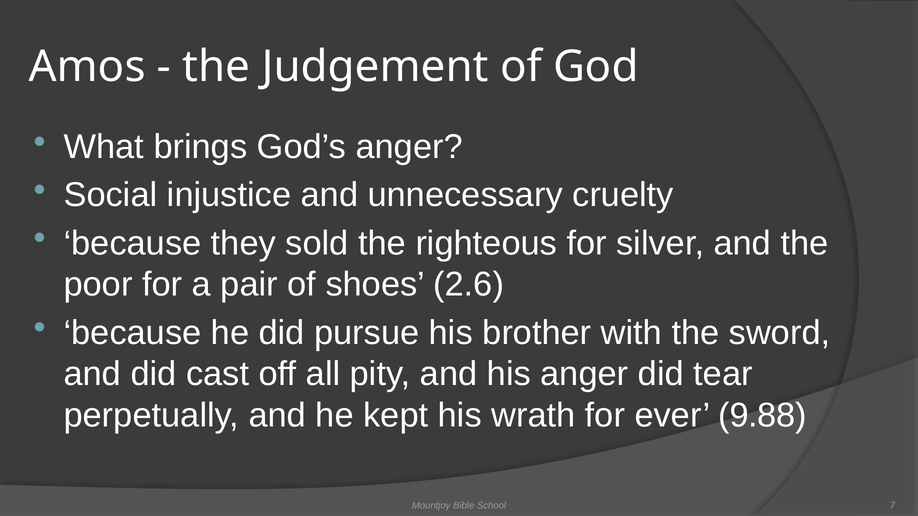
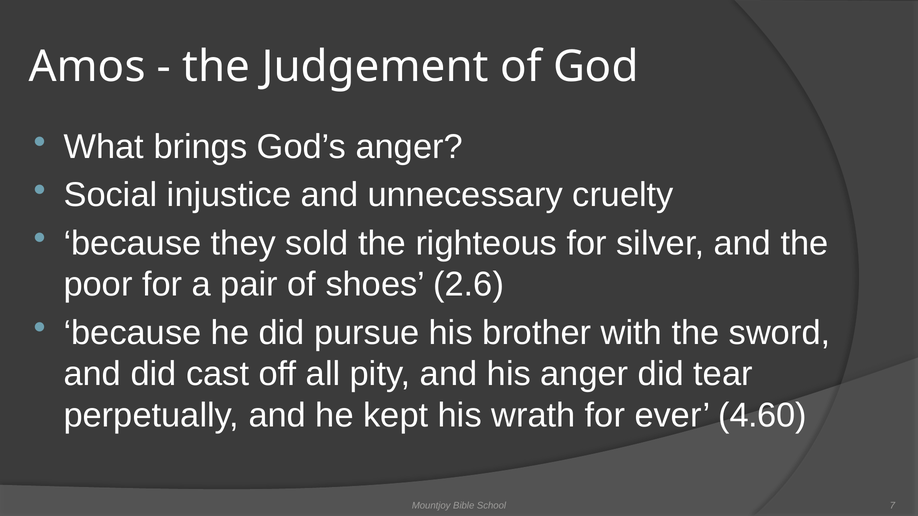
9.88: 9.88 -> 4.60
